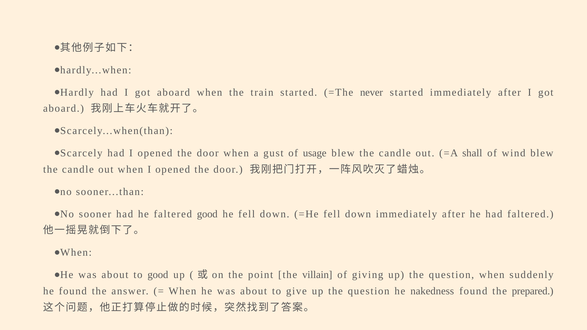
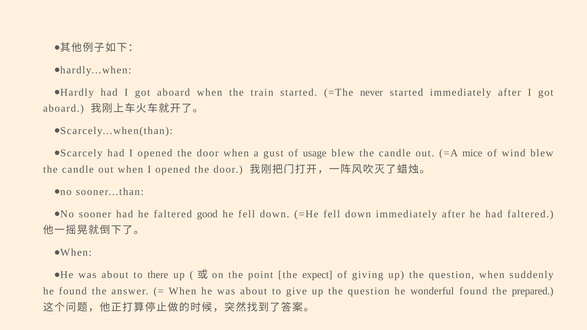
shall: shall -> mice
to good: good -> there
villain: villain -> expect
nakedness: nakedness -> wonderful
